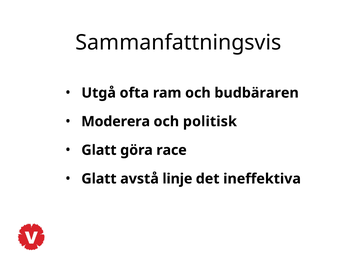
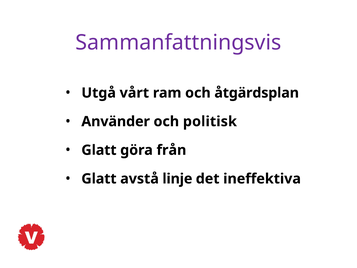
Sammanfattningsvis colour: black -> purple
ofta: ofta -> vårt
budbäraren: budbäraren -> åtgärdsplan
Moderera: Moderera -> Använder
race: race -> från
